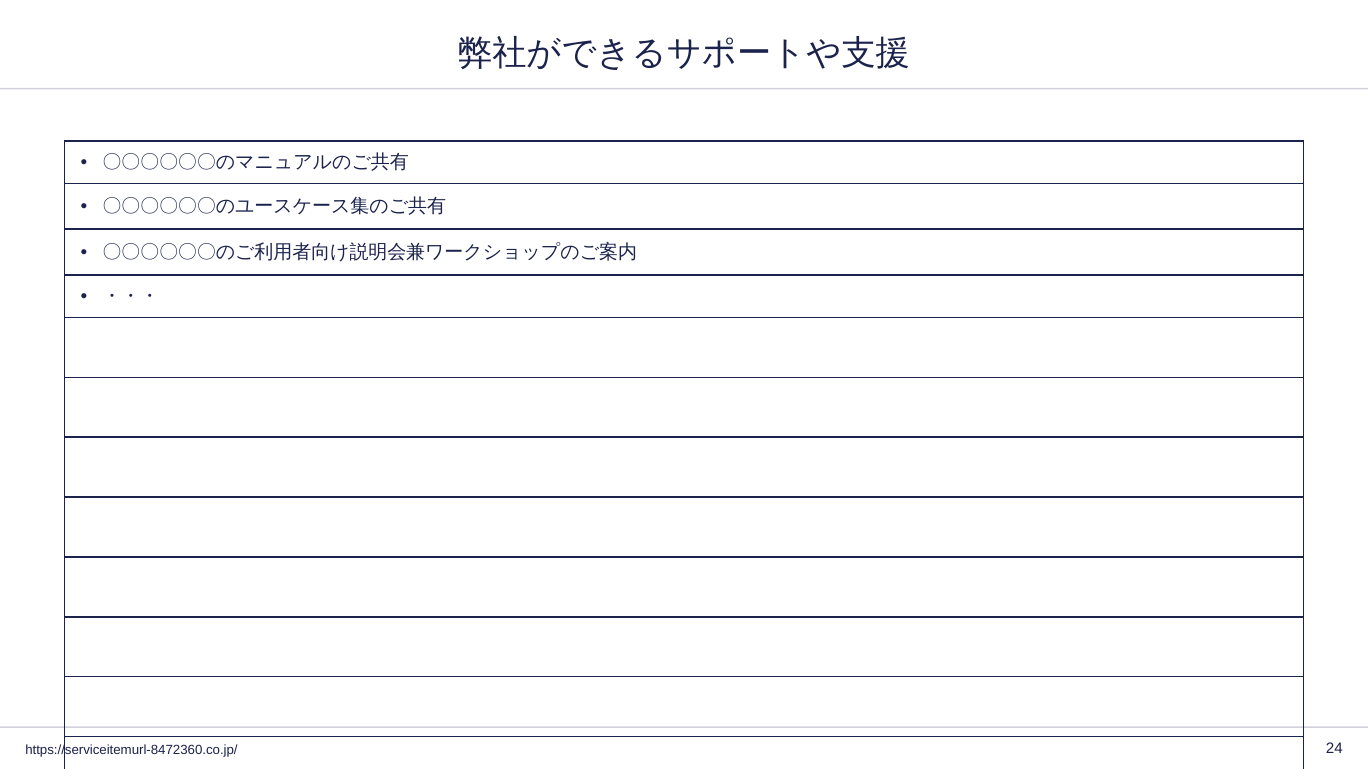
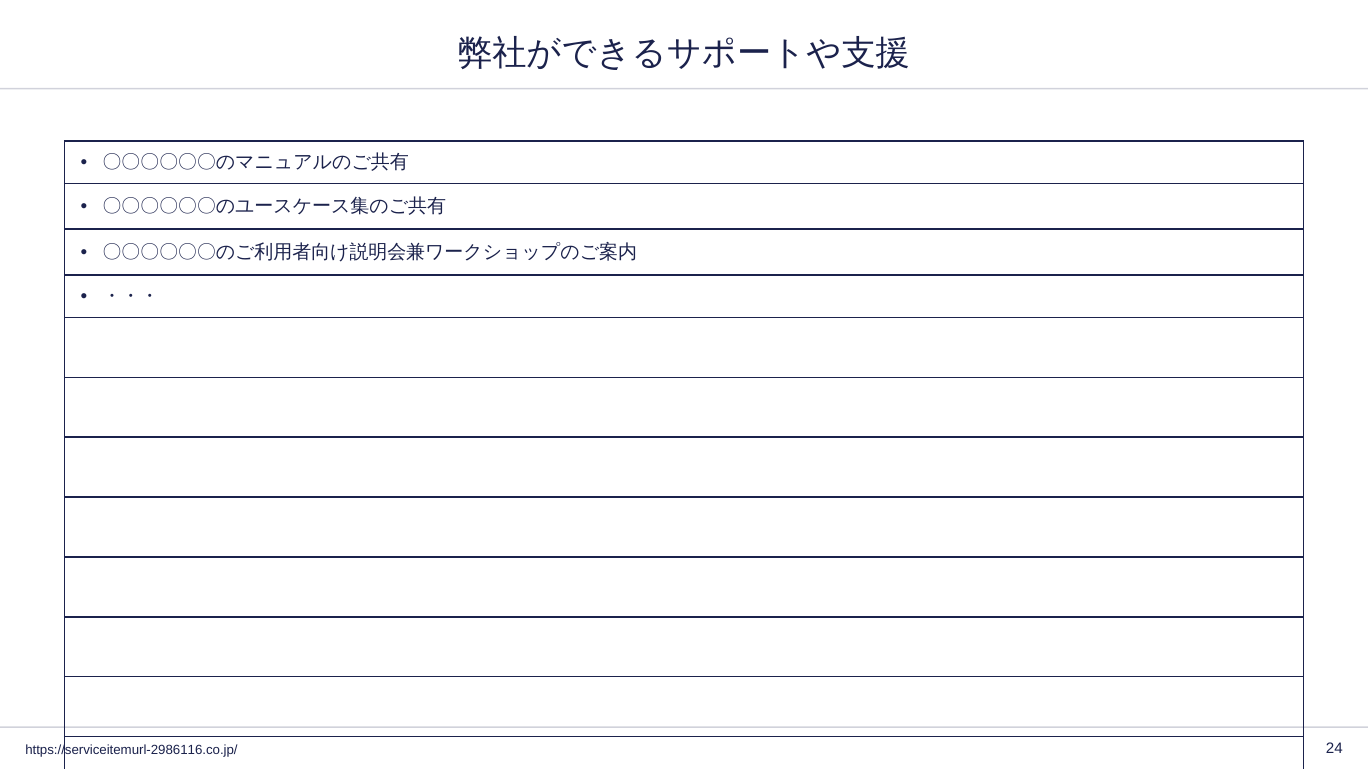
https://serviceitemurl-8472360.co.jp/: https://serviceitemurl-8472360.co.jp/ -> https://serviceitemurl-2986116.co.jp/
